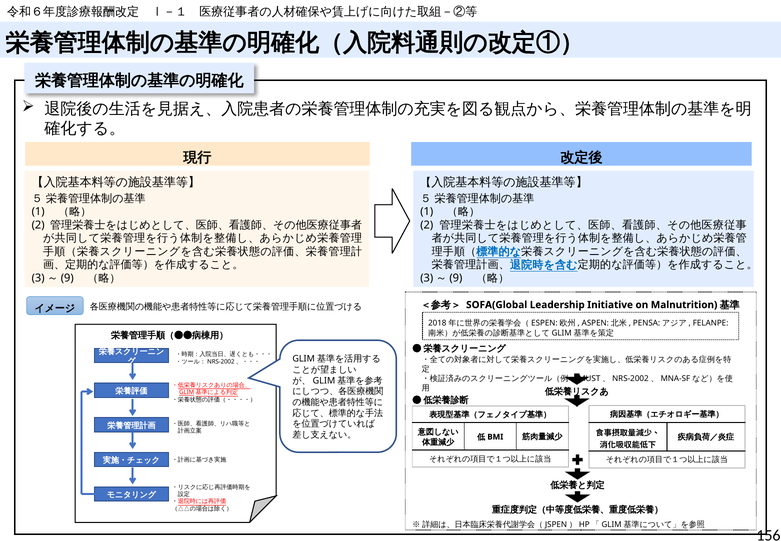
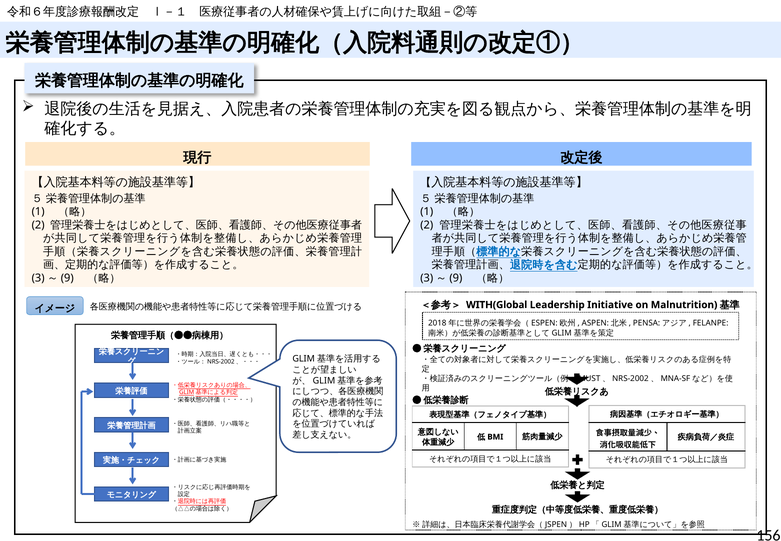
SOFA(Global: SOFA(Global -> WITH(Global
